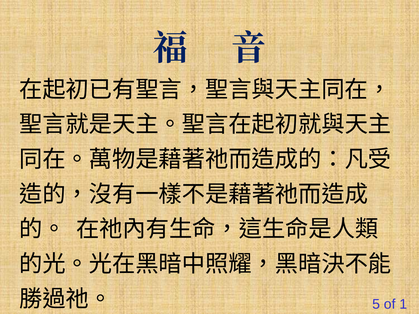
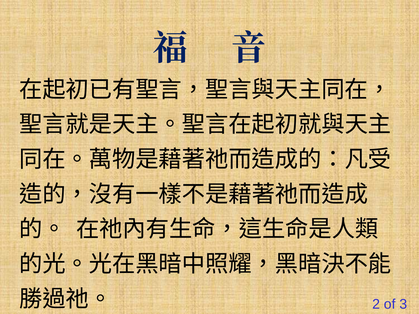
5: 5 -> 2
1: 1 -> 3
